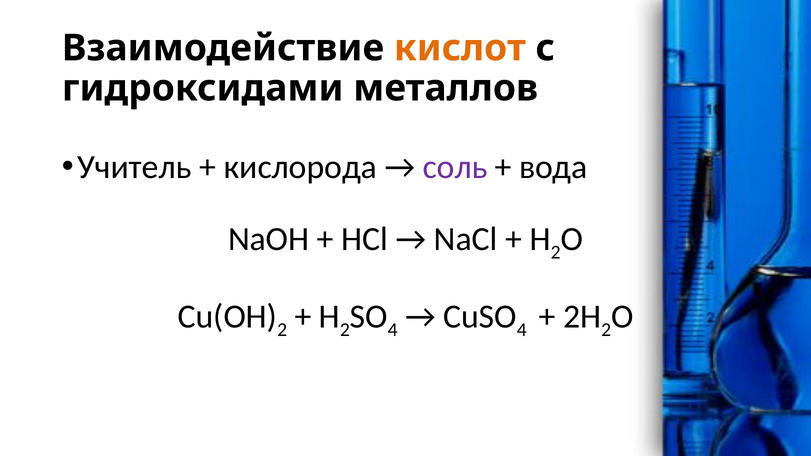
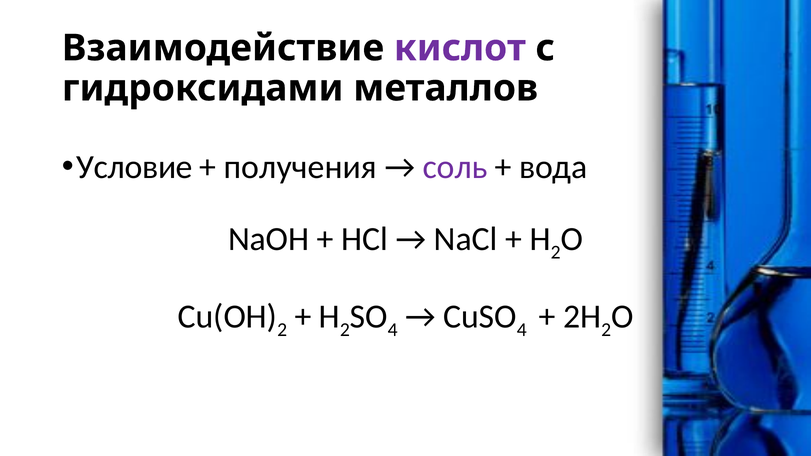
кислот colour: orange -> purple
Учитель: Учитель -> Условие
кислорода: кислорода -> получения
